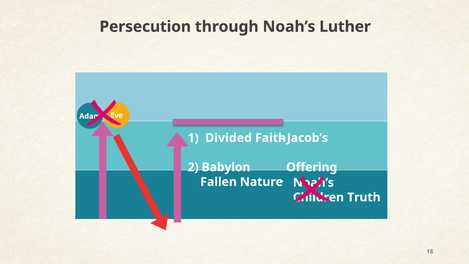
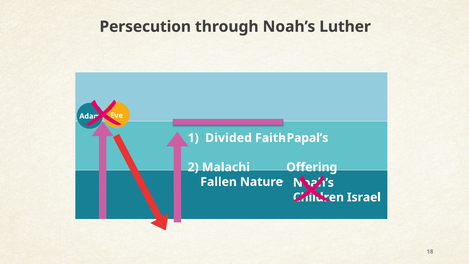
Jacob’s: Jacob’s -> Papal’s
Babylon: Babylon -> Malachi
Truth: Truth -> Israel
